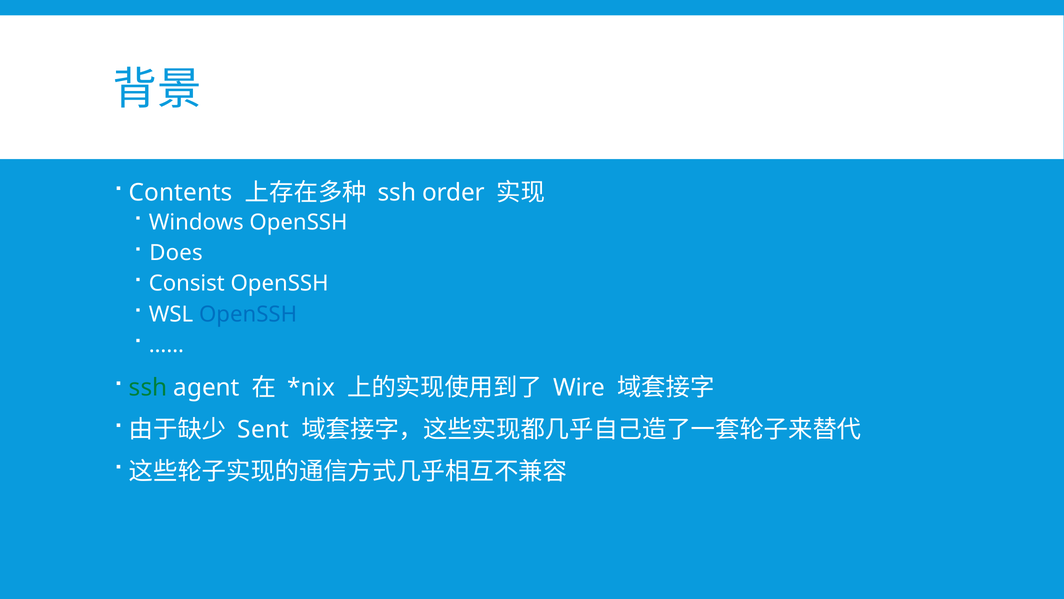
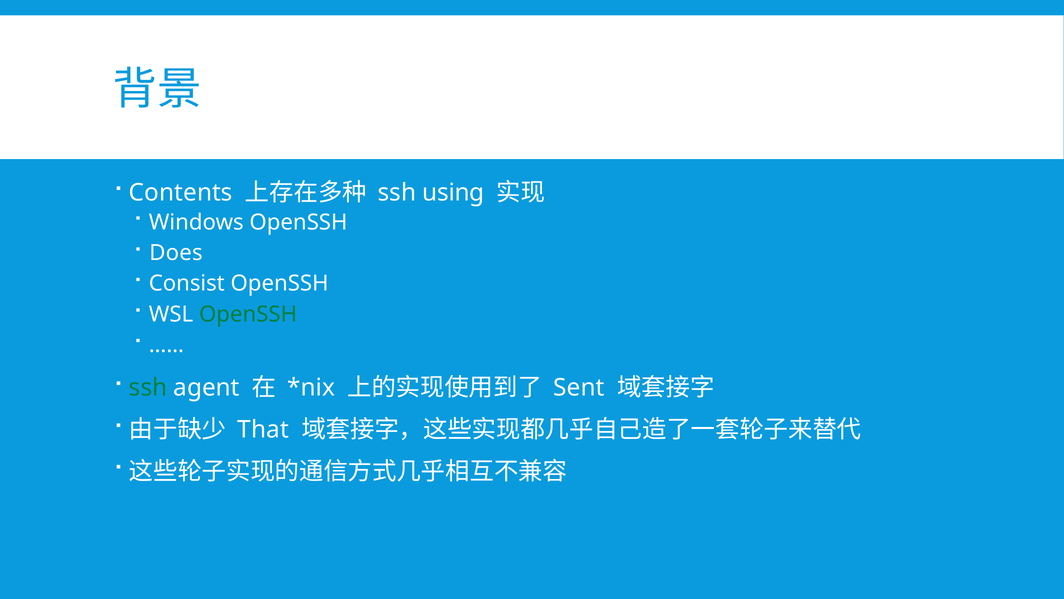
order: order -> using
OpenSSH at (248, 314) colour: blue -> green
Wire: Wire -> Sent
Sent: Sent -> That
